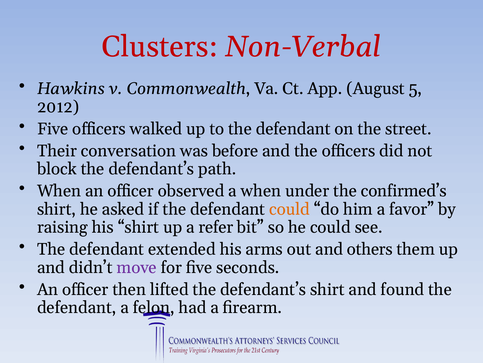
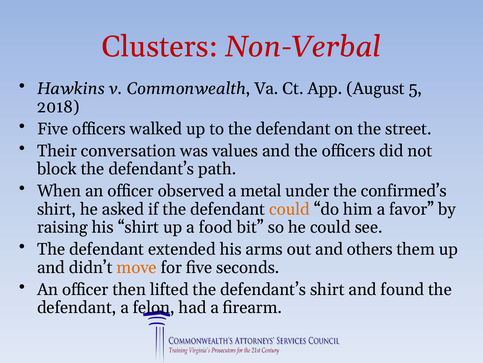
2012: 2012 -> 2018
before: before -> values
a when: when -> metal
refer: refer -> food
move colour: purple -> orange
